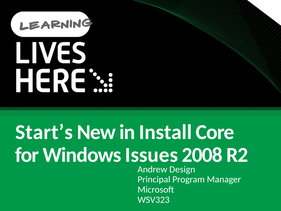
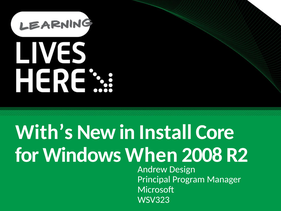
Start’s: Start’s -> With’s
Issues: Issues -> When
